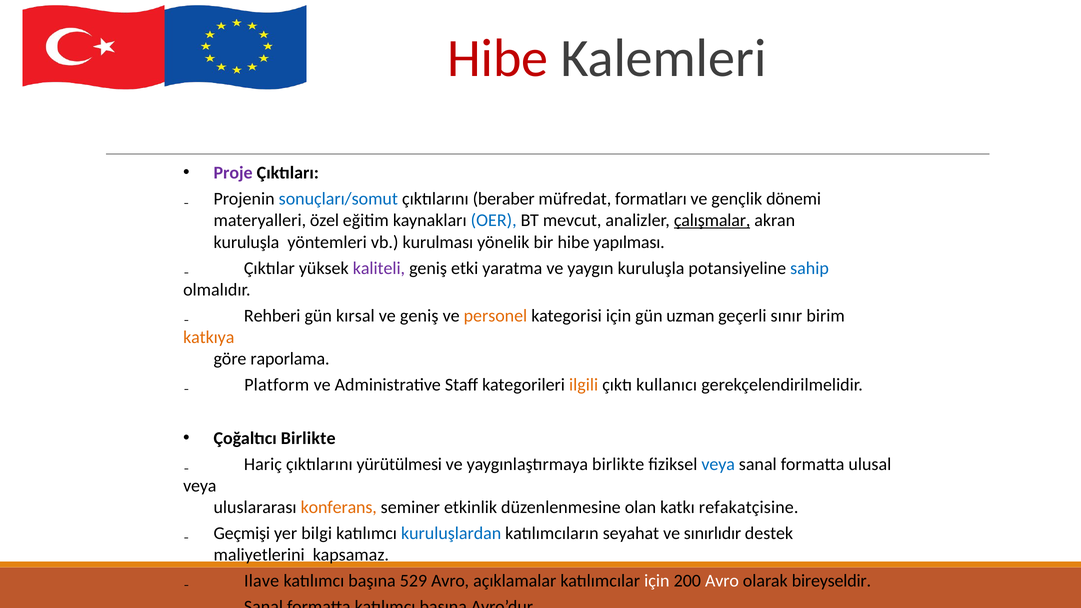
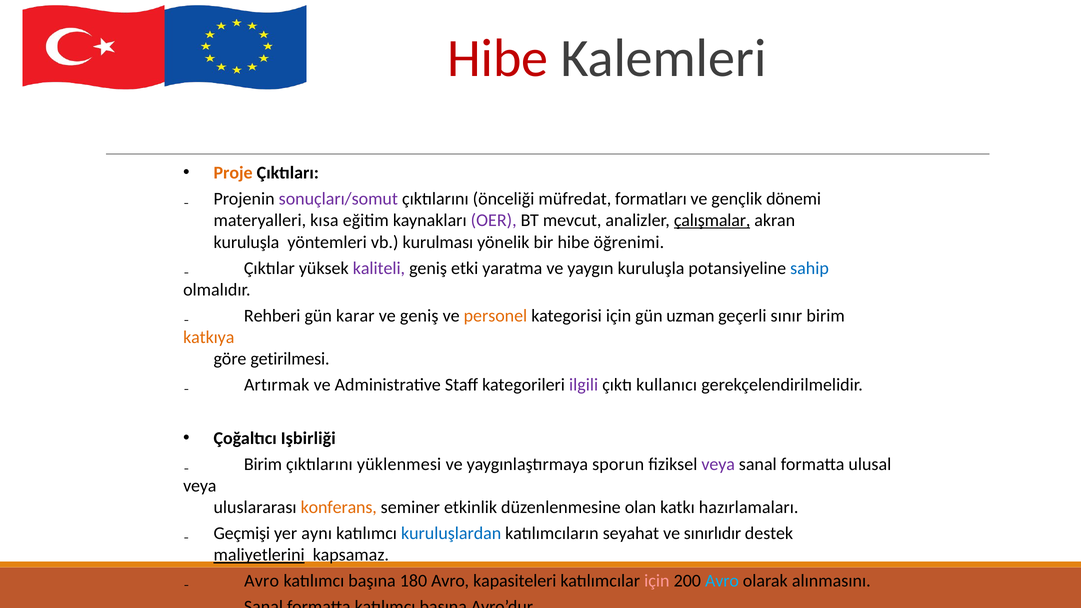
Proje colour: purple -> orange
sonuçları/somut colour: blue -> purple
beraber: beraber -> önceliği
özel: özel -> kısa
OER colour: blue -> purple
yapılması: yapılması -> öğrenimi
kırsal: kırsal -> karar
raporlama: raporlama -> getirilmesi
Platform: Platform -> Artırmak
ilgili colour: orange -> purple
Çoğaltıcı Birlikte: Birlikte -> Işbirliği
Hariç at (263, 464): Hariç -> Birim
yürütülmesi: yürütülmesi -> yüklenmesi
yaygınlaştırmaya birlikte: birlikte -> sporun
veya at (718, 464) colour: blue -> purple
refakatçisine: refakatçisine -> hazırlamaları
bilgi: bilgi -> aynı
maliyetlerini underline: none -> present
Ilave at (262, 581): Ilave -> Avro
529: 529 -> 180
açıklamalar: açıklamalar -> kapasiteleri
için at (657, 581) colour: white -> pink
Avro at (722, 581) colour: white -> light blue
bireyseldir: bireyseldir -> alınmasını
